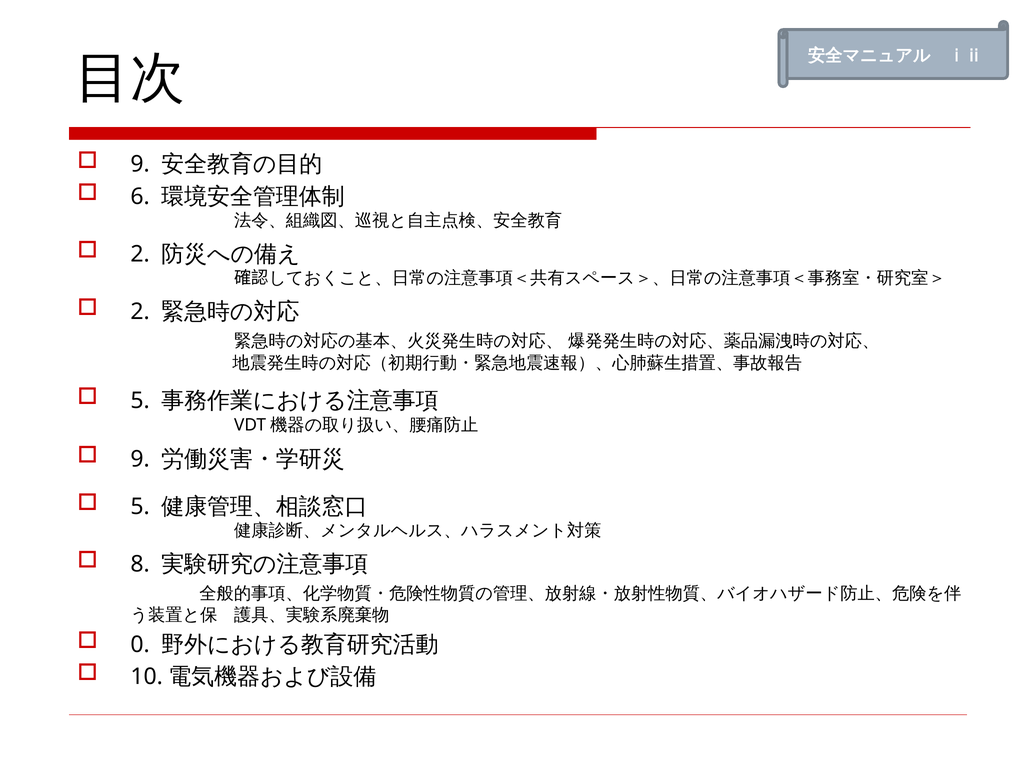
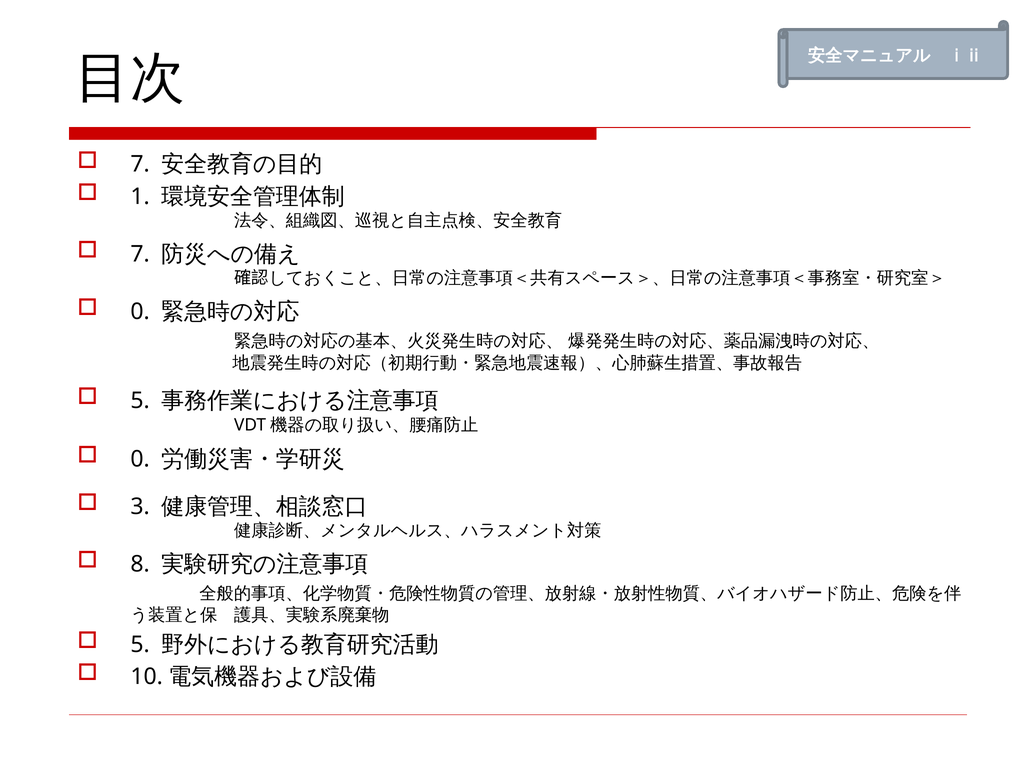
9 at (140, 164): 9 -> 7
6: 6 -> 1
2 at (140, 254): 2 -> 7
2 at (140, 312): 2 -> 0
9 at (140, 459): 9 -> 0
5 at (140, 507): 5 -> 3
0 at (140, 644): 0 -> 5
